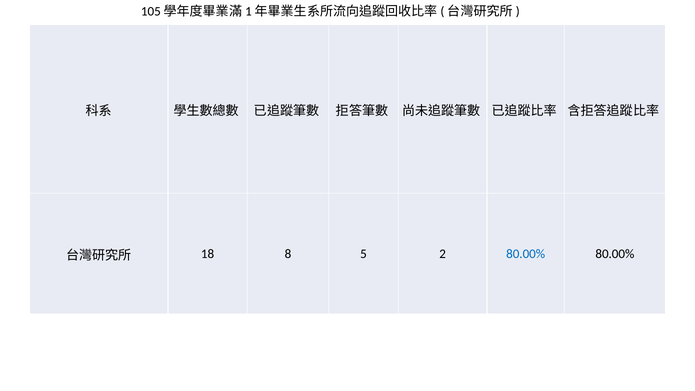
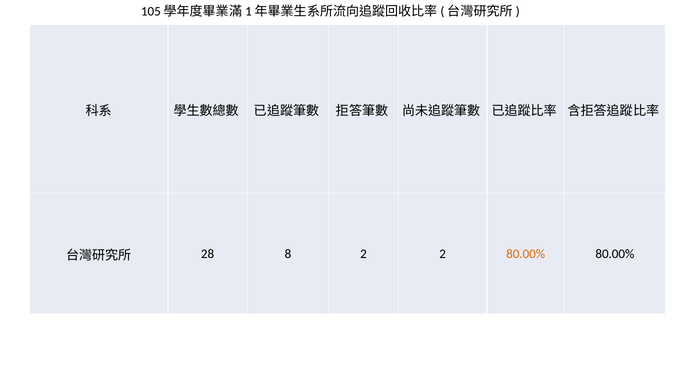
18: 18 -> 28
8 5: 5 -> 2
80.00% at (526, 254) colour: blue -> orange
